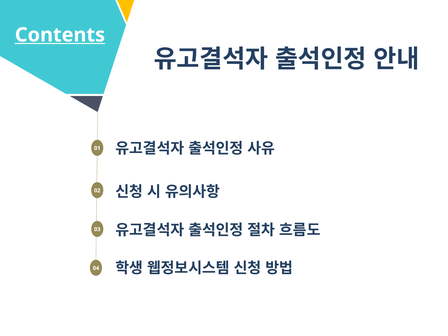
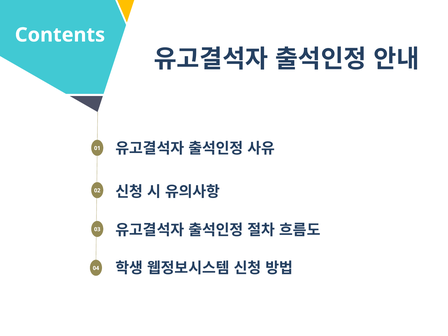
Contents underline: present -> none
